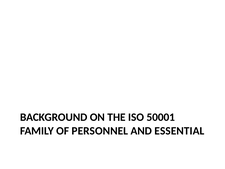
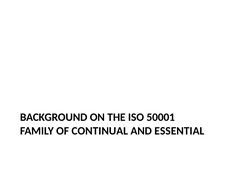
PERSONNEL: PERSONNEL -> CONTINUAL
